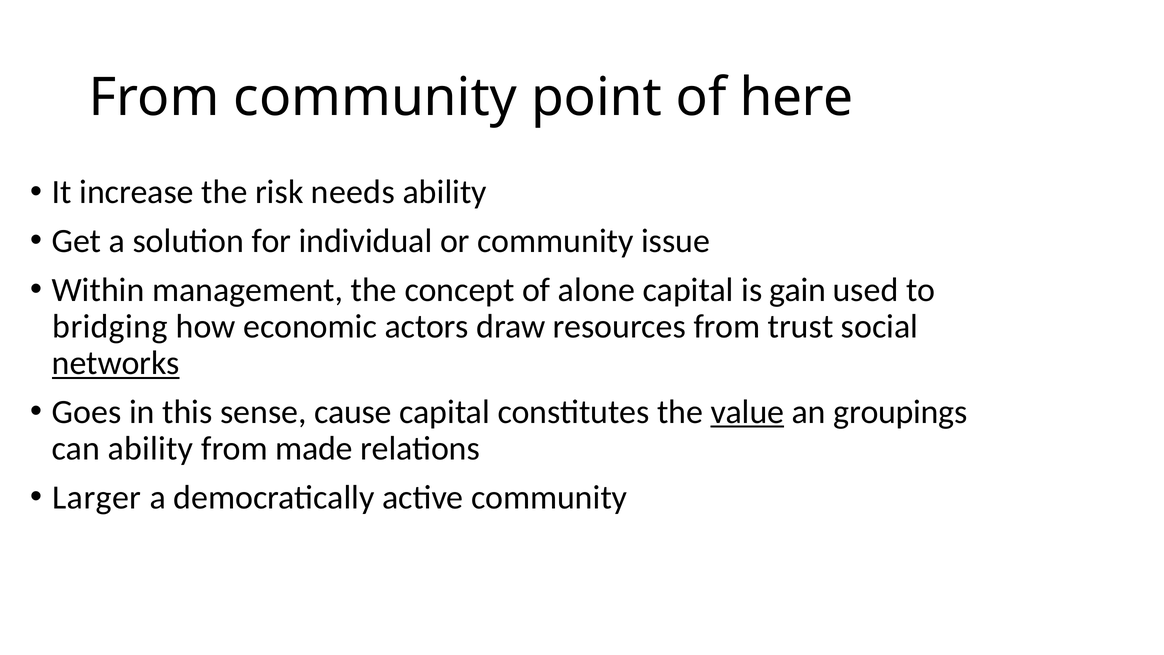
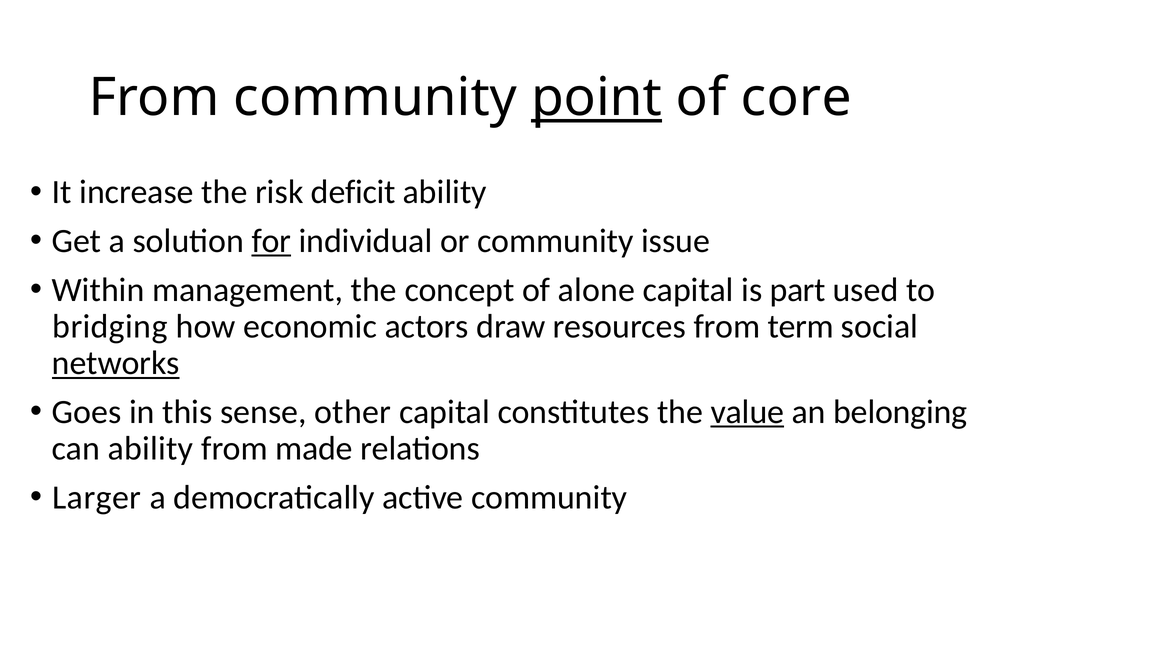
point underline: none -> present
here: here -> core
needs: needs -> deficit
for underline: none -> present
gain: gain -> part
trust: trust -> term
cause: cause -> other
groupings: groupings -> belonging
